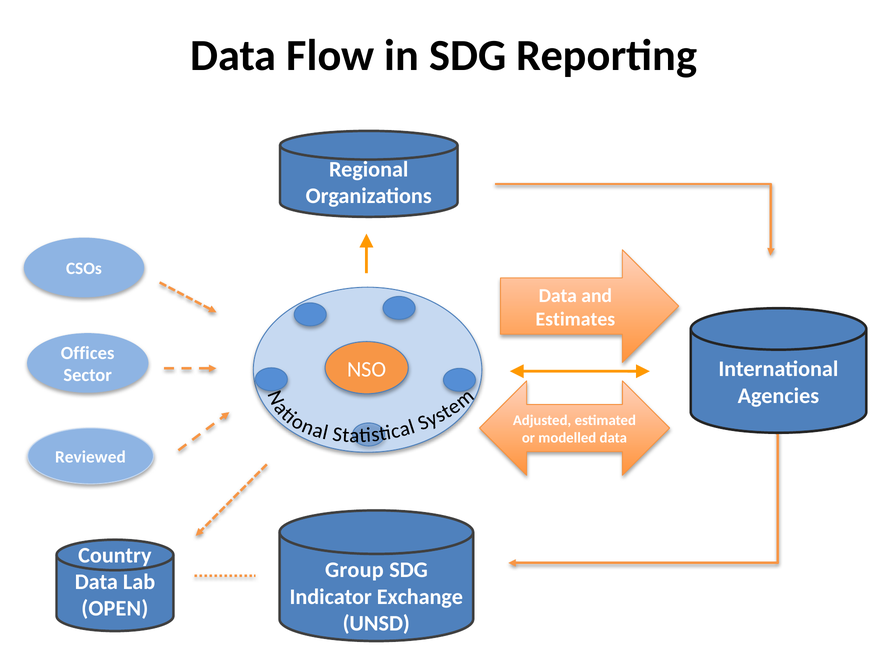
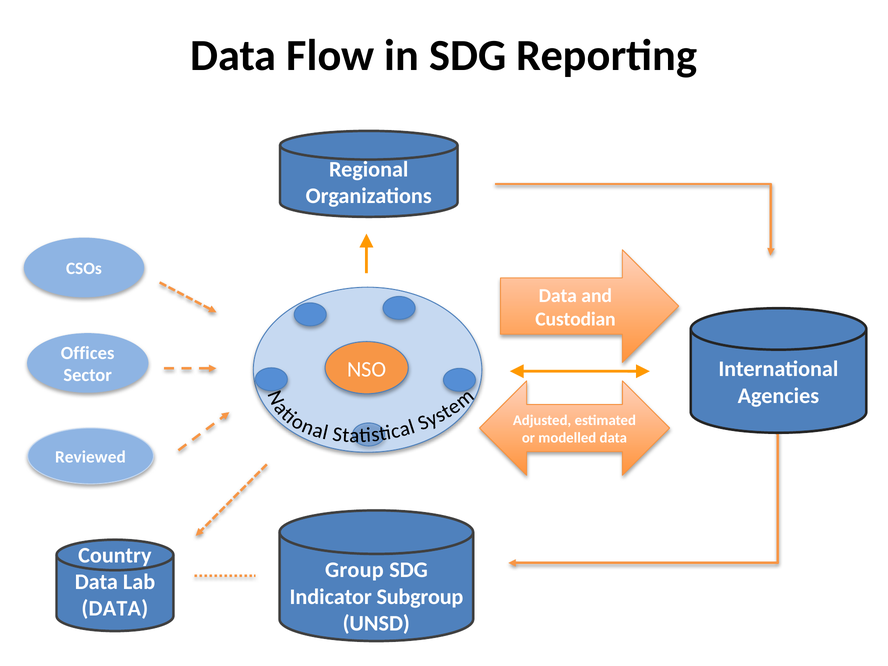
Estimates: Estimates -> Custodian
Exchange: Exchange -> Subgroup
OPEN at (115, 609): OPEN -> DATA
